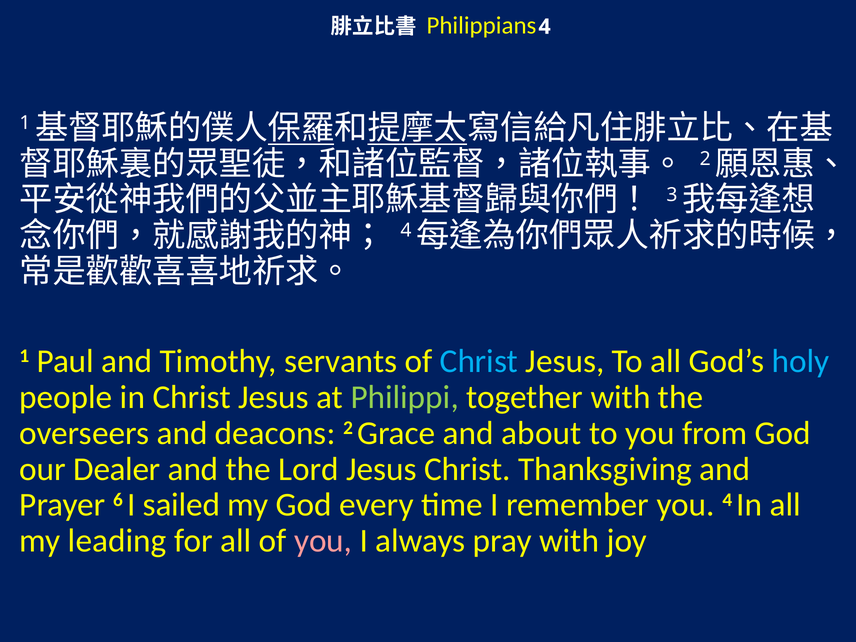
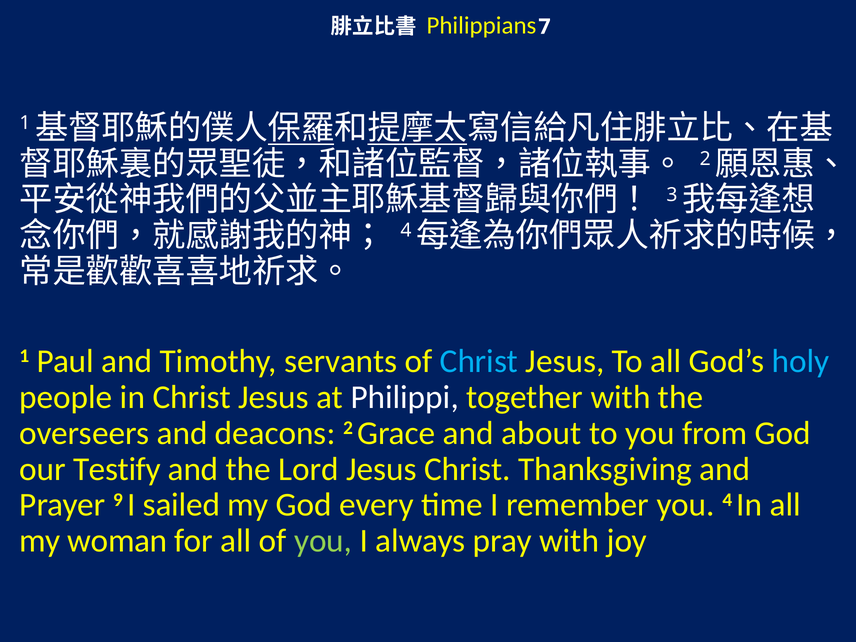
Philippians 4: 4 -> 7
Philippi colour: light green -> white
Dealer: Dealer -> Testify
6: 6 -> 9
leading: leading -> woman
you at (323, 541) colour: pink -> light green
